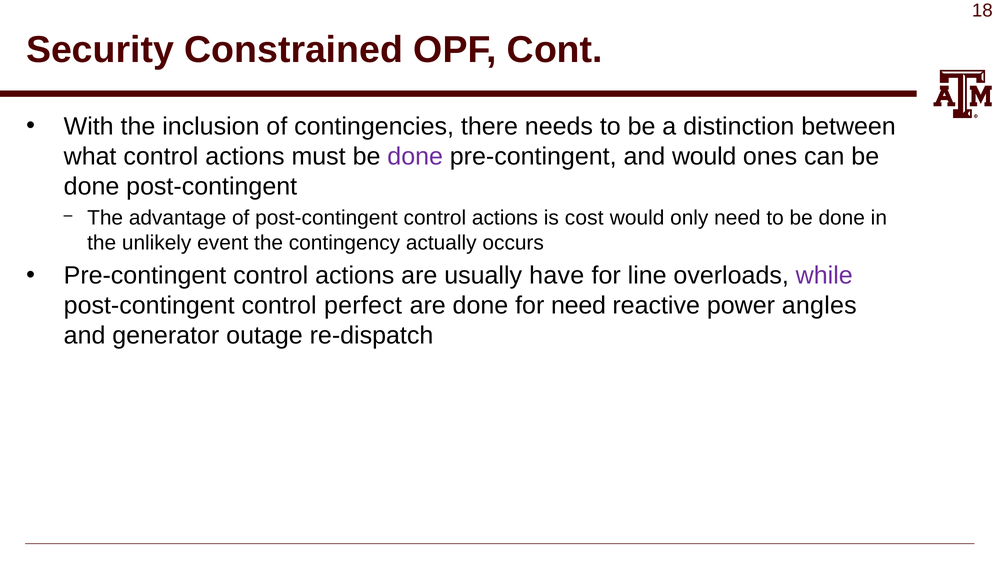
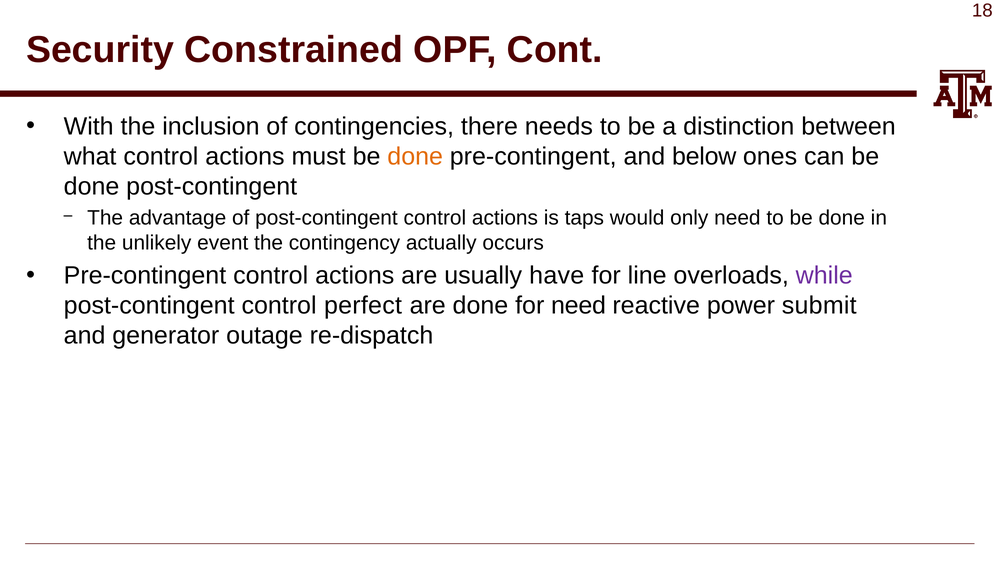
done at (415, 157) colour: purple -> orange
and would: would -> below
cost: cost -> taps
angles: angles -> submit
